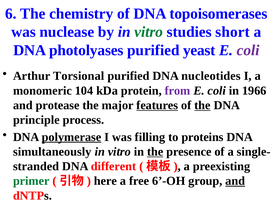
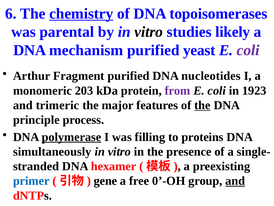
chemistry underline: none -> present
nuclease: nuclease -> parental
vitro at (149, 32) colour: green -> black
short: short -> likely
photolyases: photolyases -> mechanism
Torsional: Torsional -> Fragment
104: 104 -> 203
1966: 1966 -> 1923
protease: protease -> trimeric
features underline: present -> none
the at (155, 151) underline: present -> none
different: different -> hexamer
primer colour: green -> blue
here: here -> gene
6’-OH: 6’-OH -> 0’-OH
